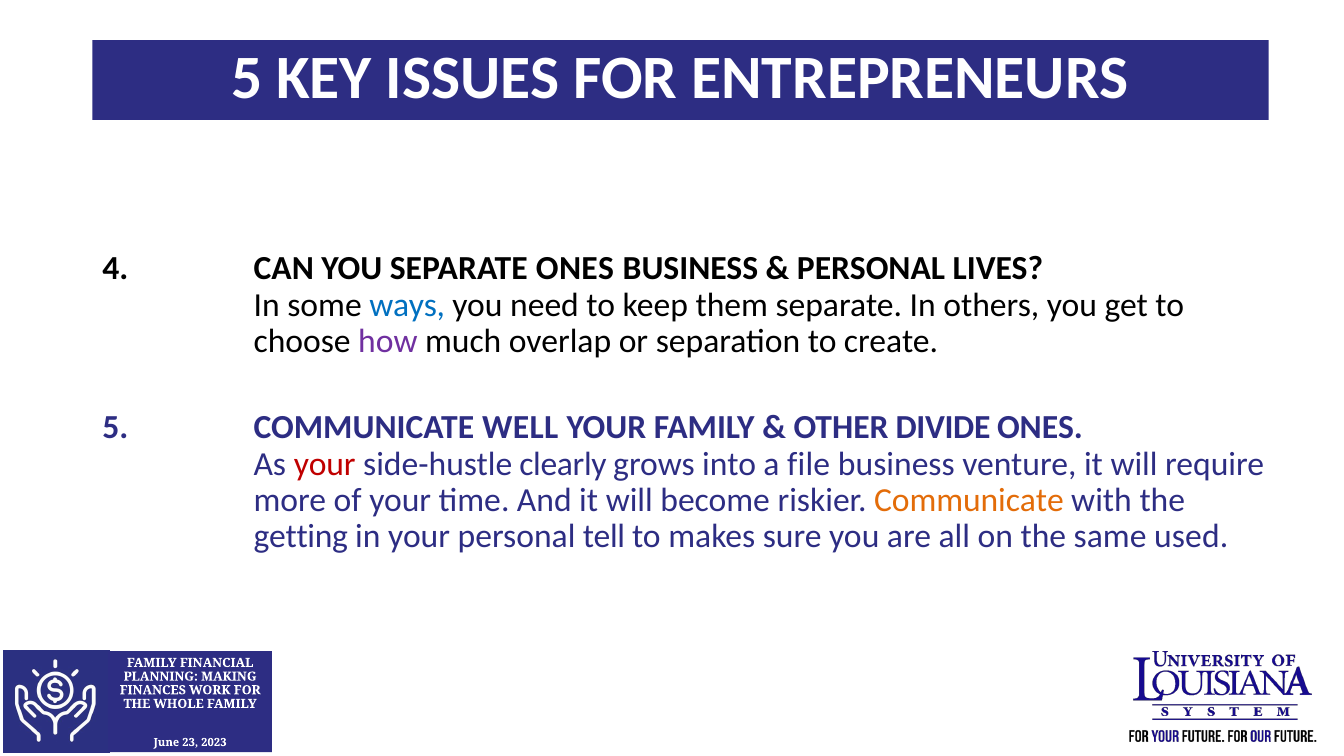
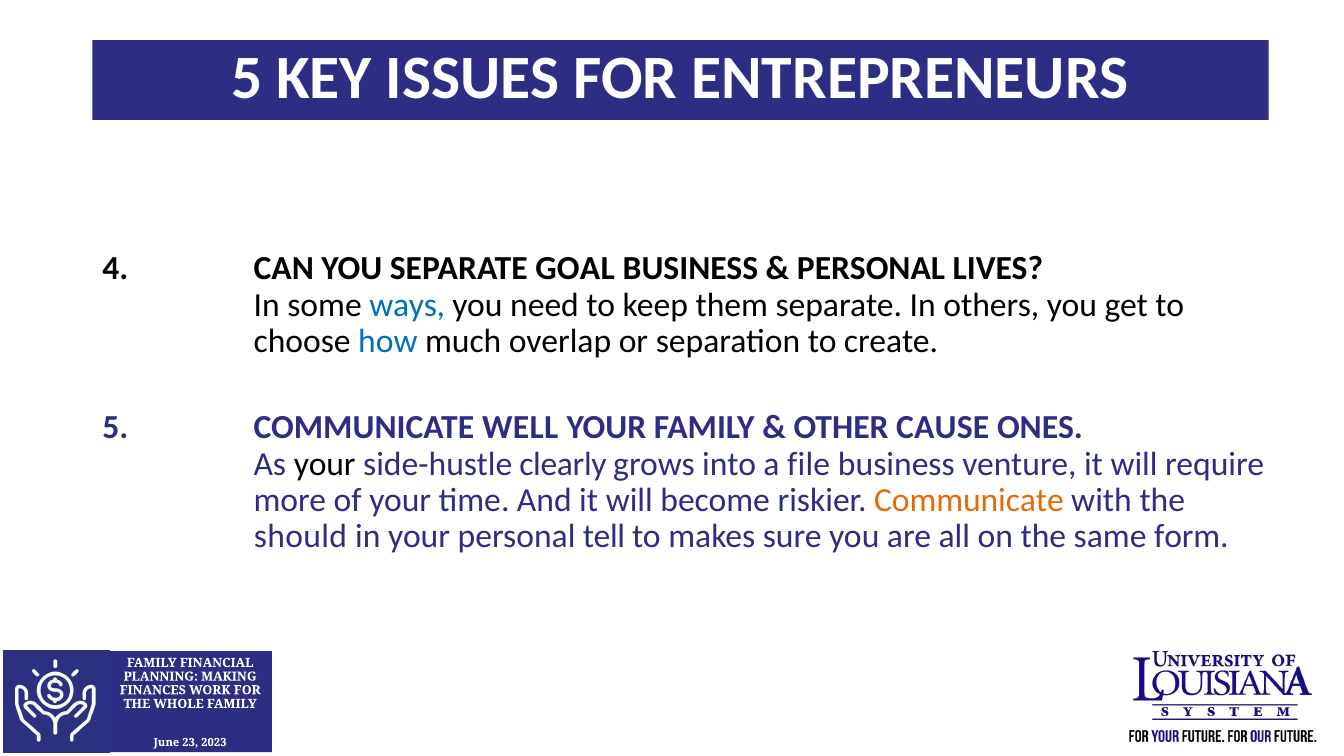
SEPARATE ONES: ONES -> GOAL
how colour: purple -> blue
DIVIDE: DIVIDE -> CAUSE
your at (325, 464) colour: red -> black
getting: getting -> should
used: used -> form
